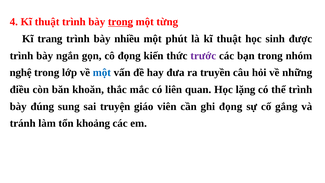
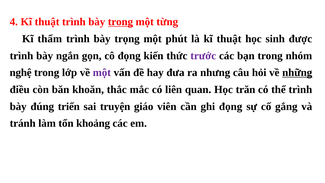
trang: trang -> thẩm
nhiều: nhiều -> trọng
một at (102, 73) colour: blue -> purple
truyền: truyền -> nhưng
những underline: none -> present
lặng: lặng -> trăn
sung: sung -> triển
